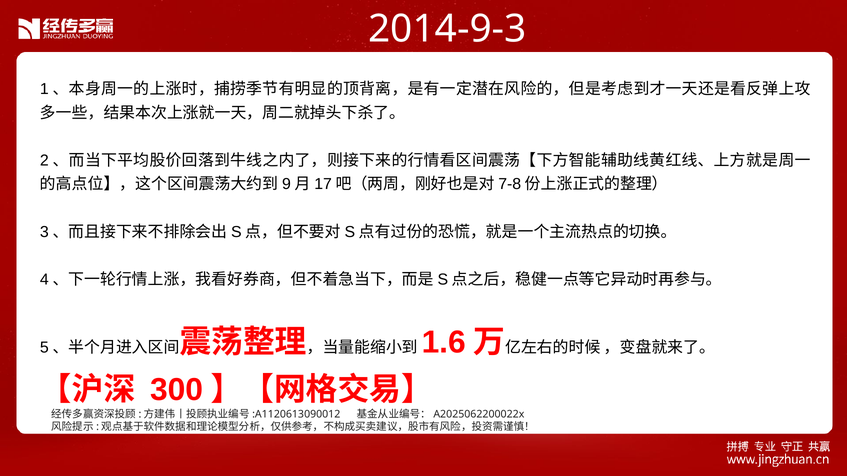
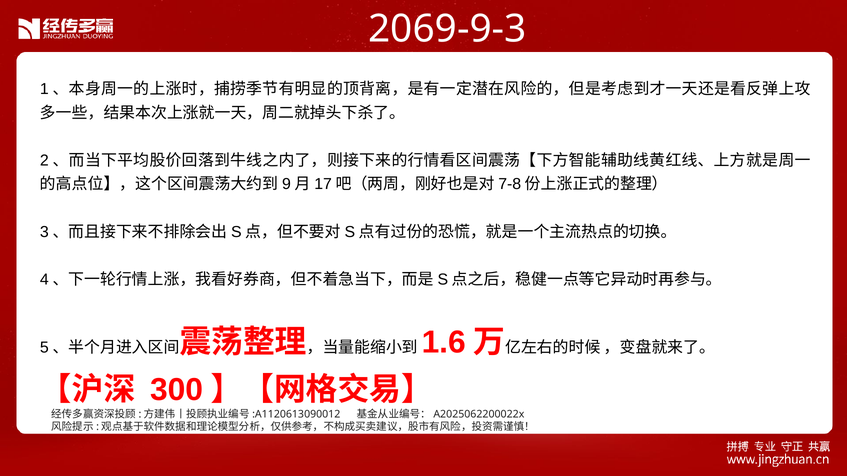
2014-9-3: 2014-9-3 -> 2069-9-3
